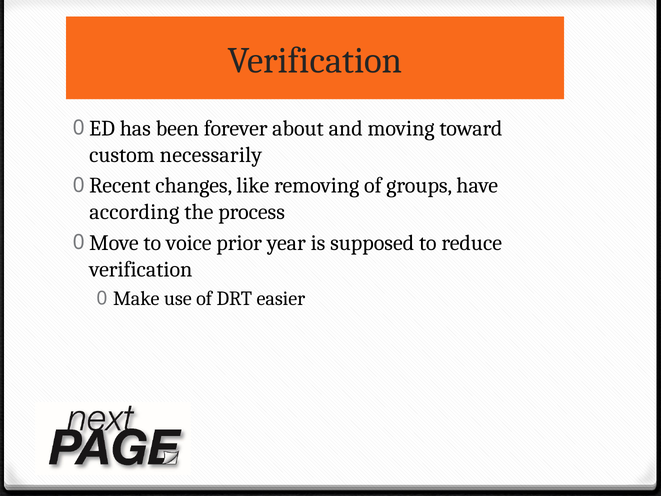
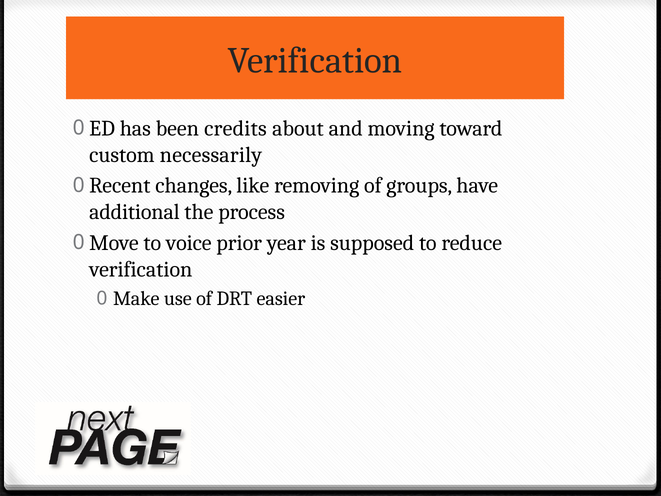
forever: forever -> credits
according: according -> additional
